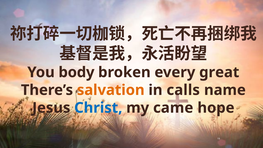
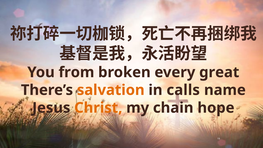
body: body -> from
Christ colour: blue -> orange
came: came -> chain
